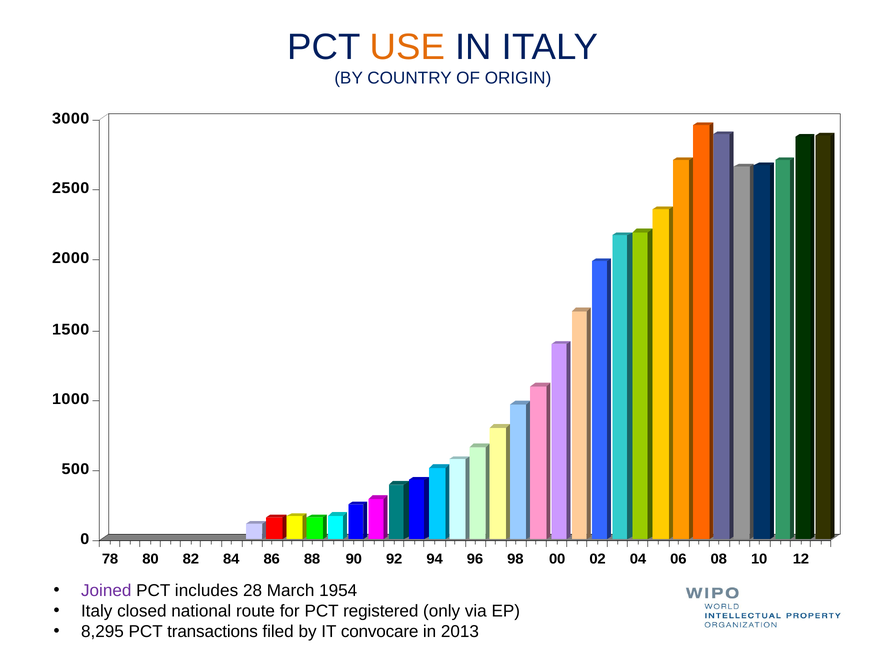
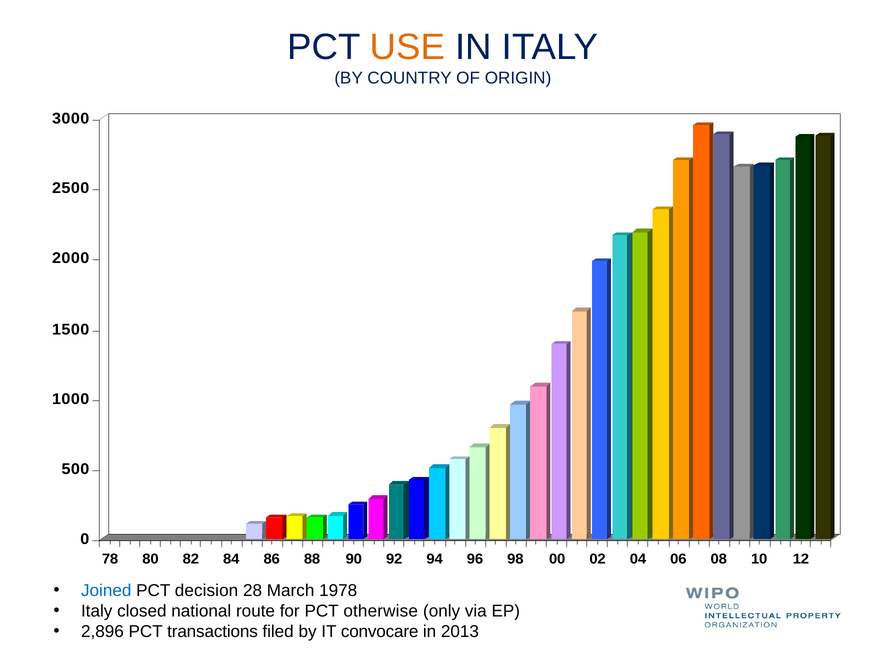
Joined colour: purple -> blue
includes: includes -> decision
1954: 1954 -> 1978
registered: registered -> otherwise
8,295: 8,295 -> 2,896
